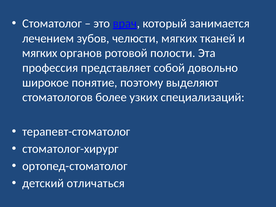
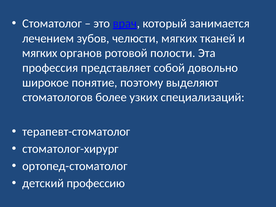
отличаться: отличаться -> профессию
